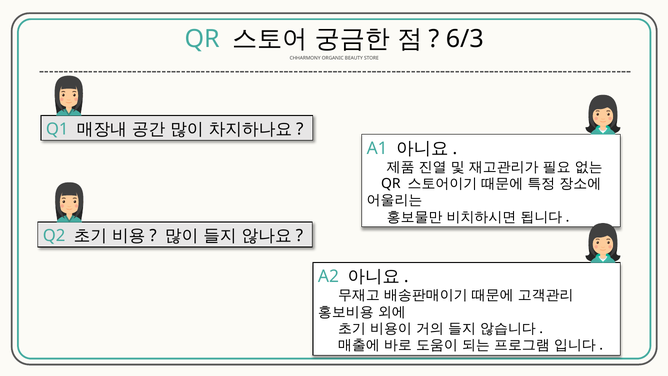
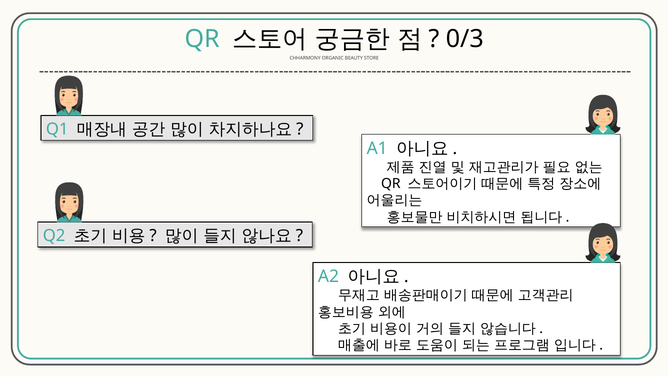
6/3: 6/3 -> 0/3
